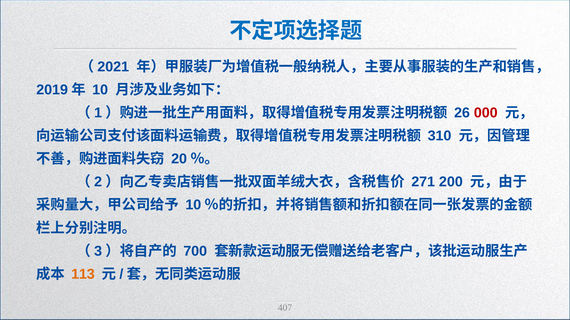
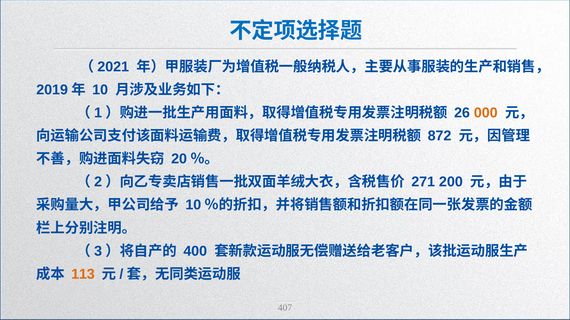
000 colour: red -> orange
310: 310 -> 872
700: 700 -> 400
